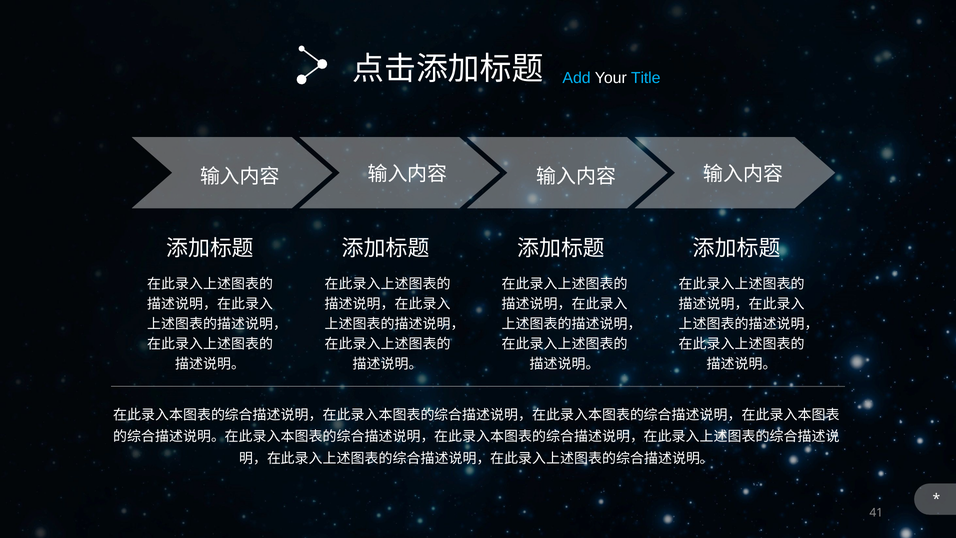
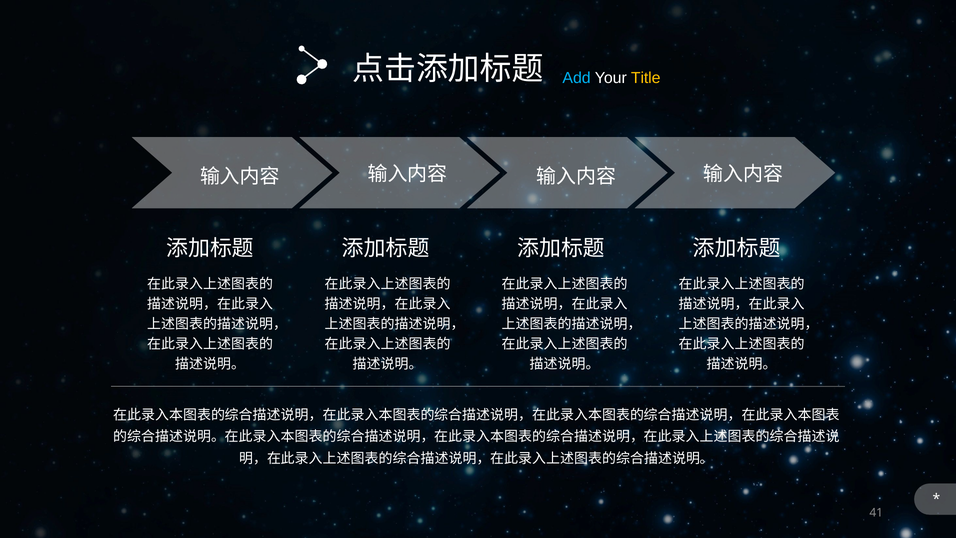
Title colour: light blue -> yellow
